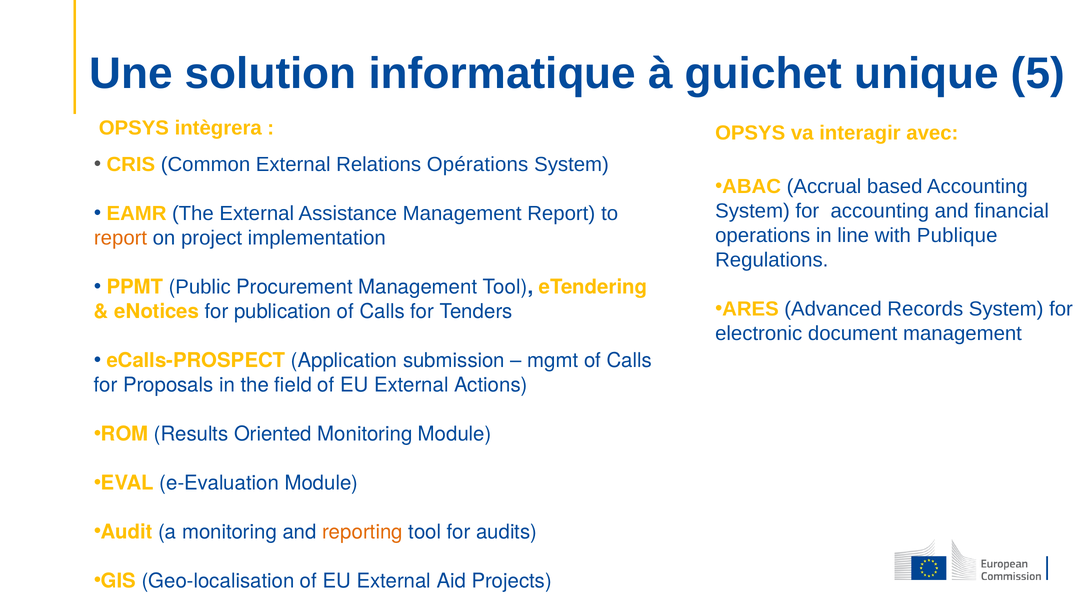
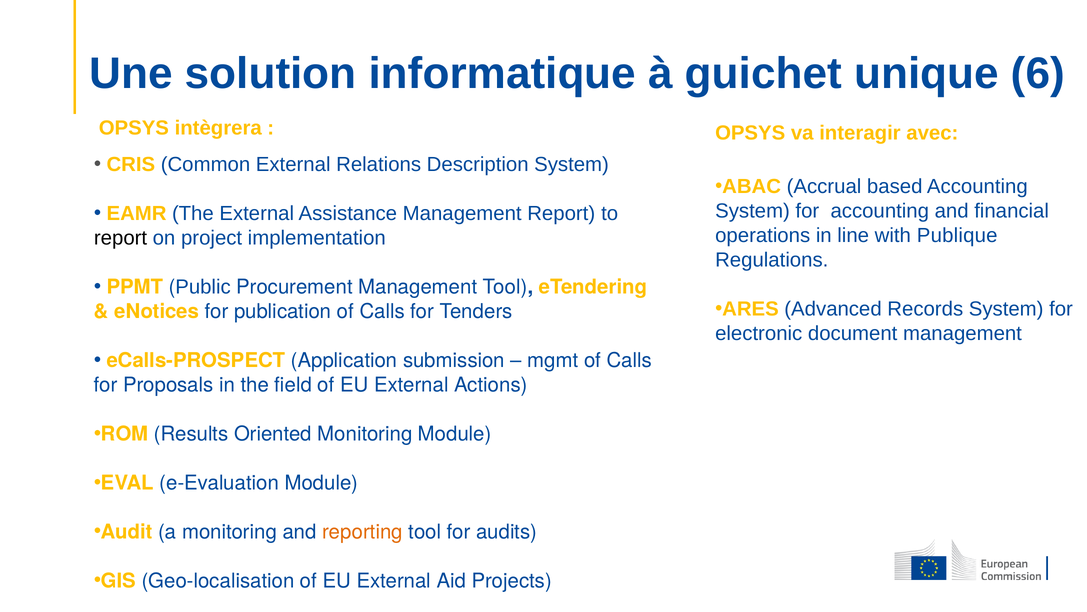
5: 5 -> 6
Opérations: Opérations -> Description
report at (121, 238) colour: orange -> black
